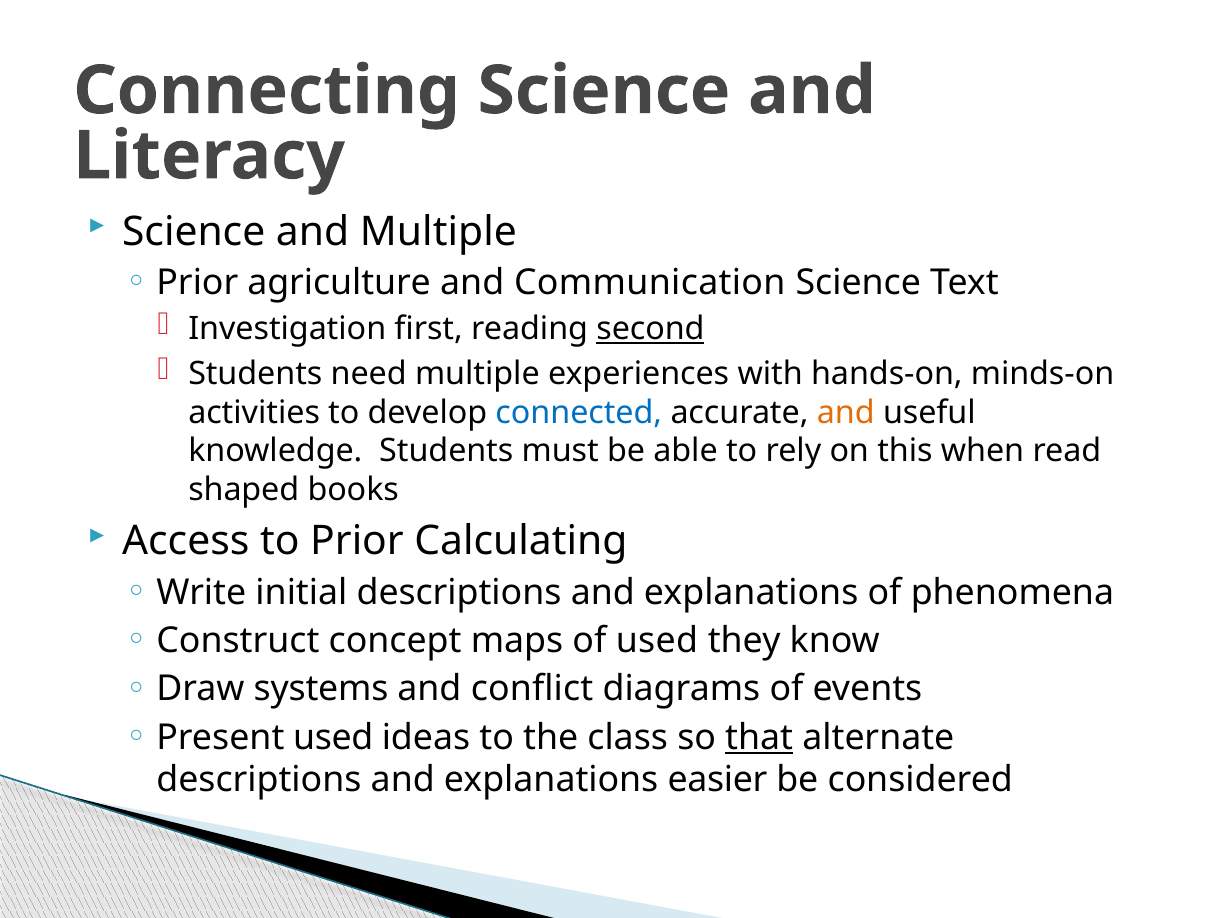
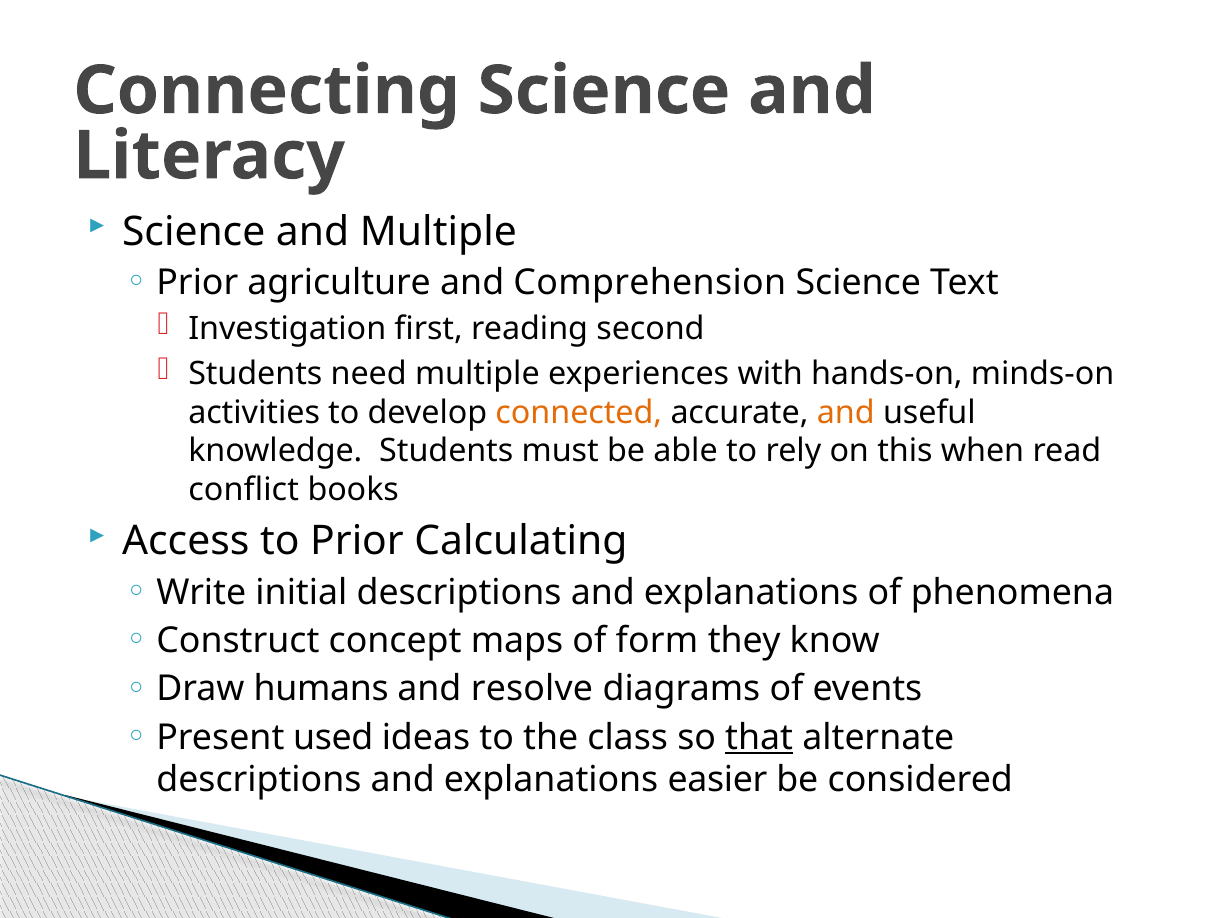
Communication: Communication -> Comprehension
second underline: present -> none
connected colour: blue -> orange
shaped: shaped -> conflict
of used: used -> form
systems: systems -> humans
conflict: conflict -> resolve
